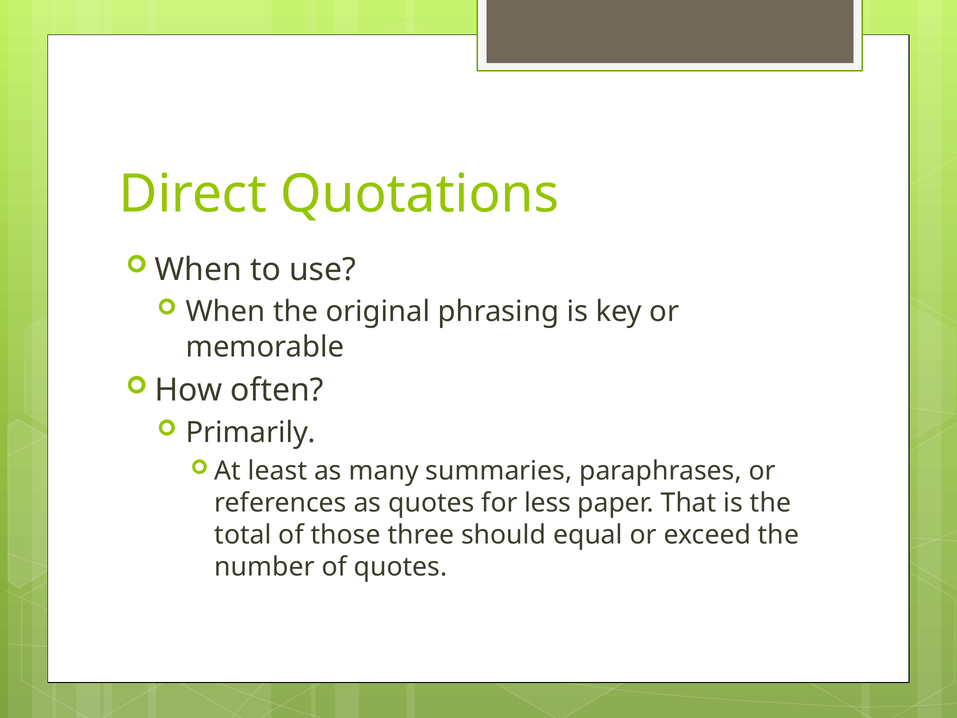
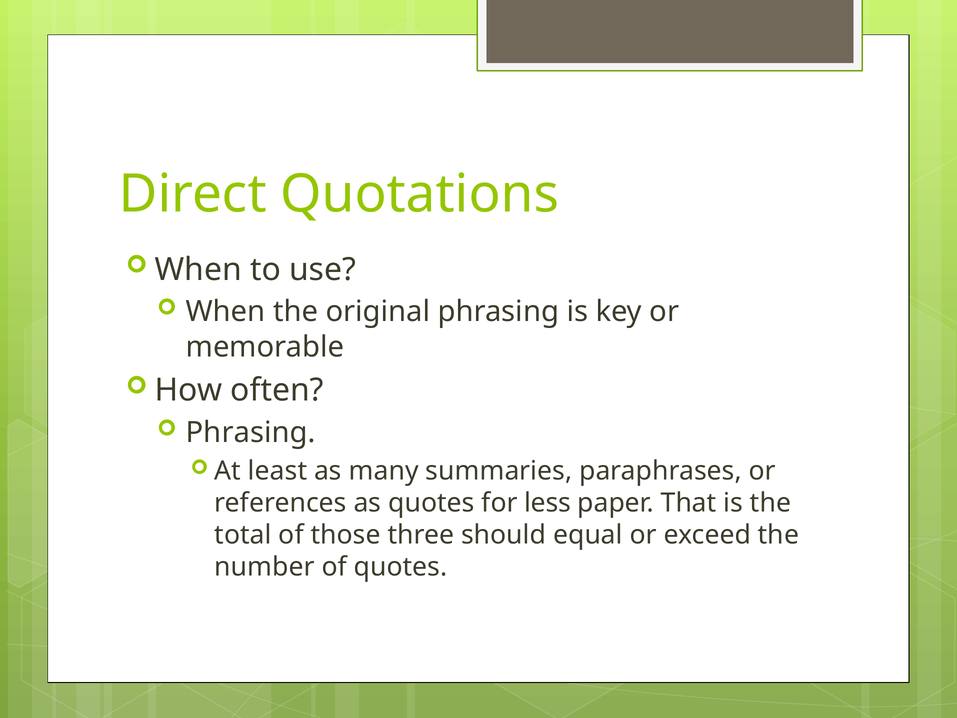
Primarily at (251, 432): Primarily -> Phrasing
